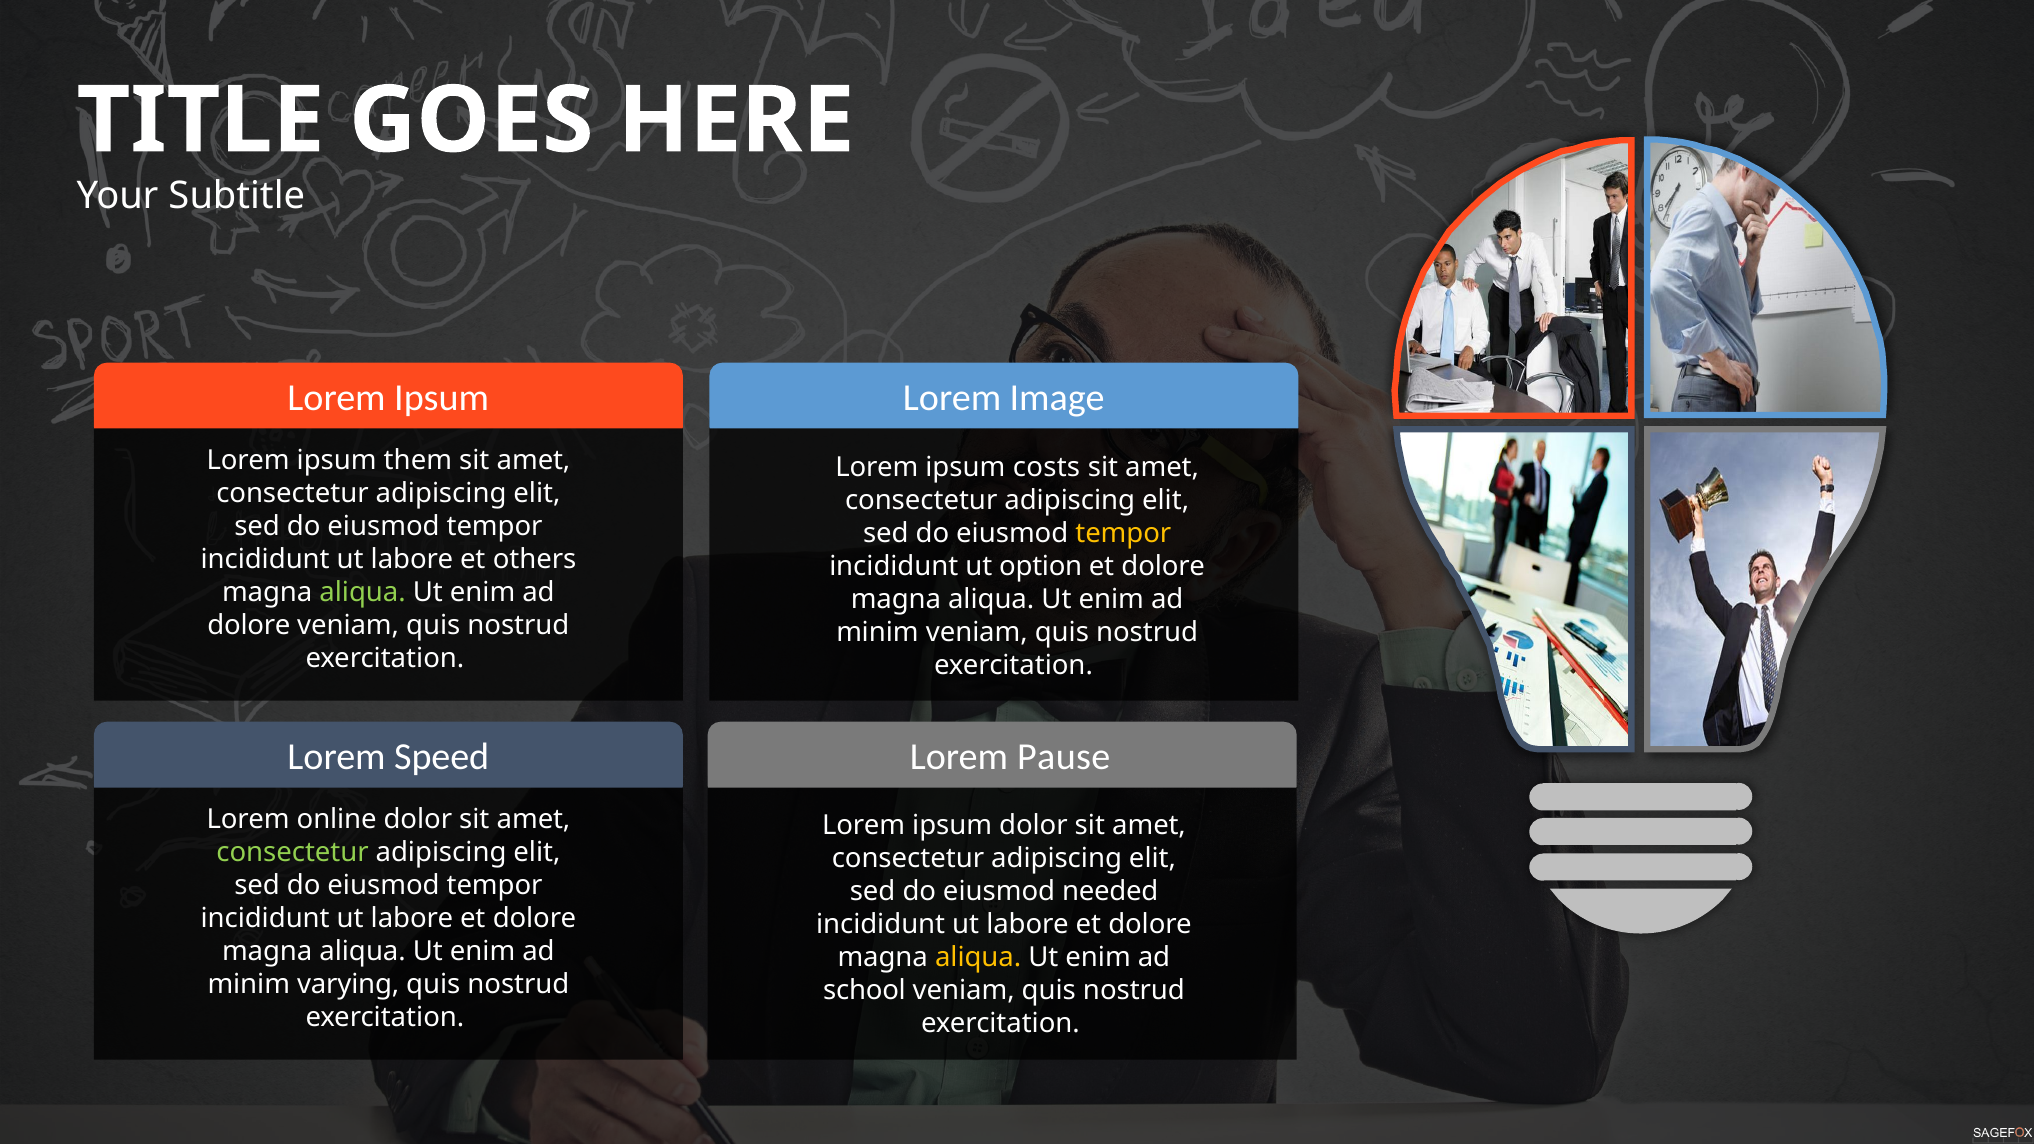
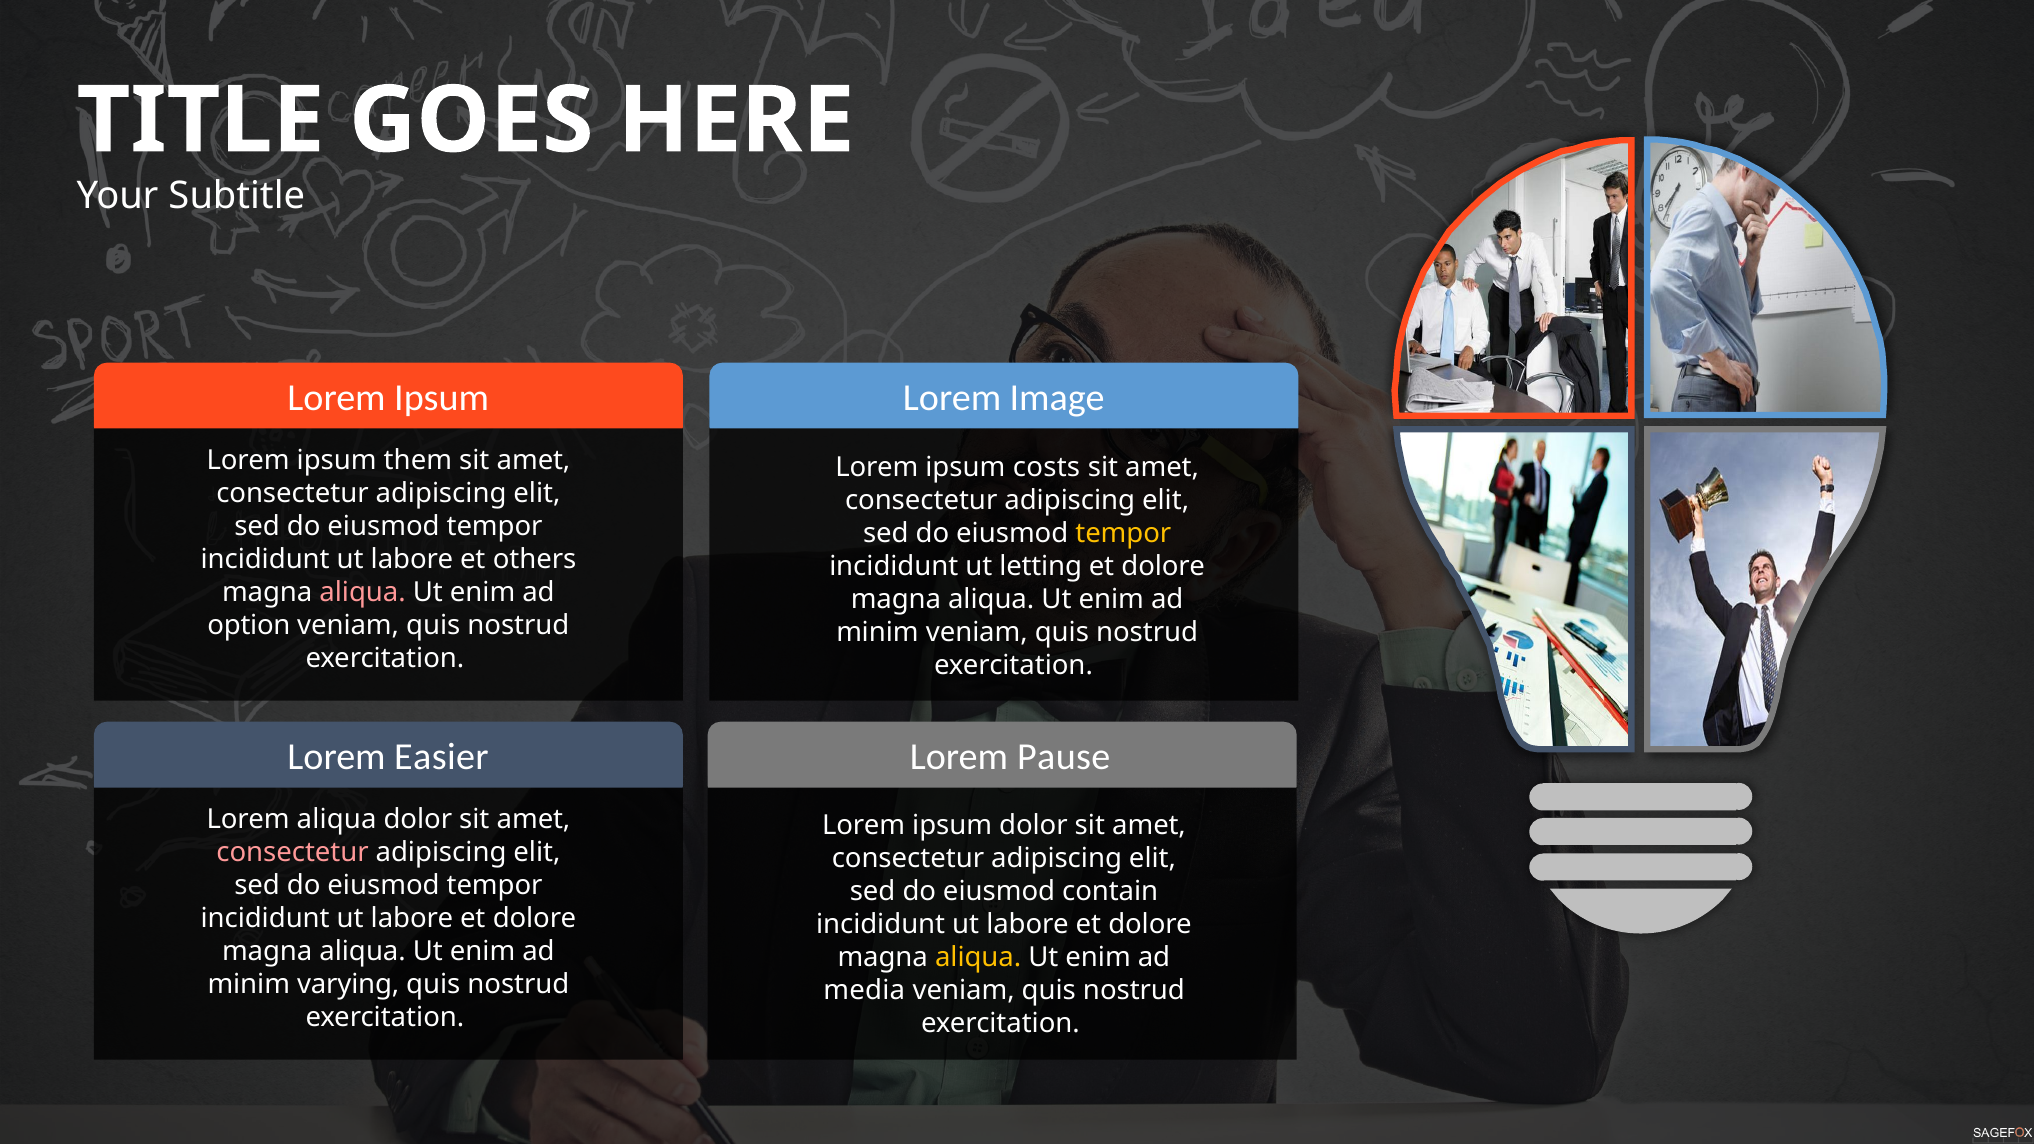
option: option -> letting
aliqua at (363, 593) colour: light green -> pink
dolore at (249, 626): dolore -> option
Speed: Speed -> Easier
Lorem online: online -> aliqua
consectetur at (293, 852) colour: light green -> pink
needed: needed -> contain
school: school -> media
